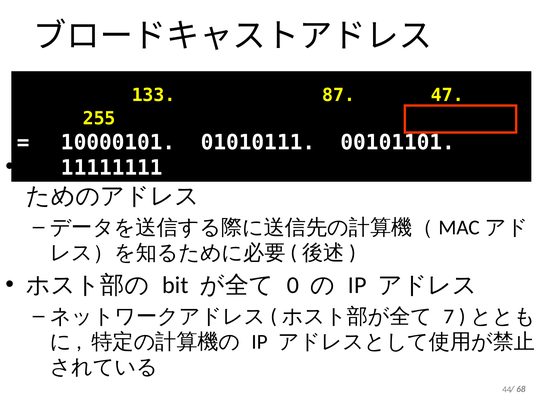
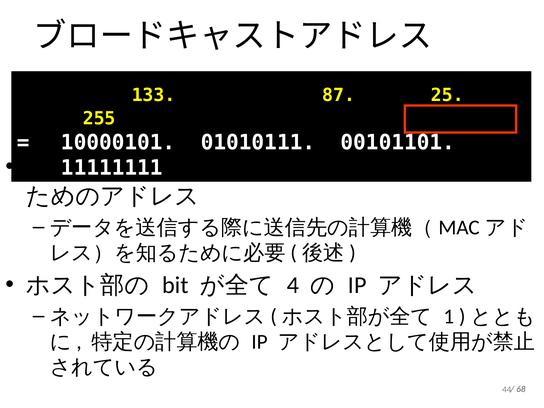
47: 47 -> 25
0: 0 -> 4
7: 7 -> 1
